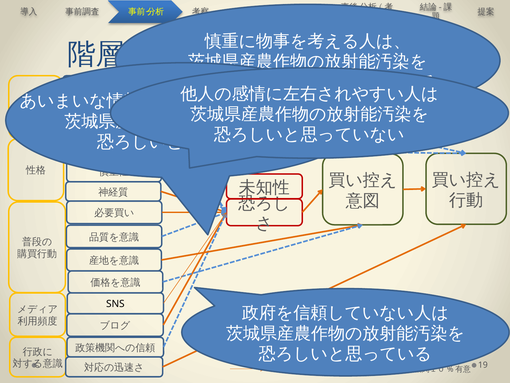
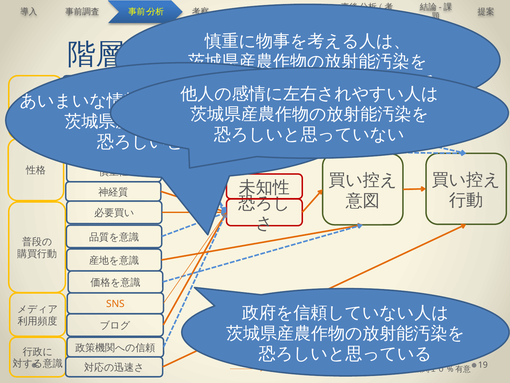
SNS colour: black -> orange
